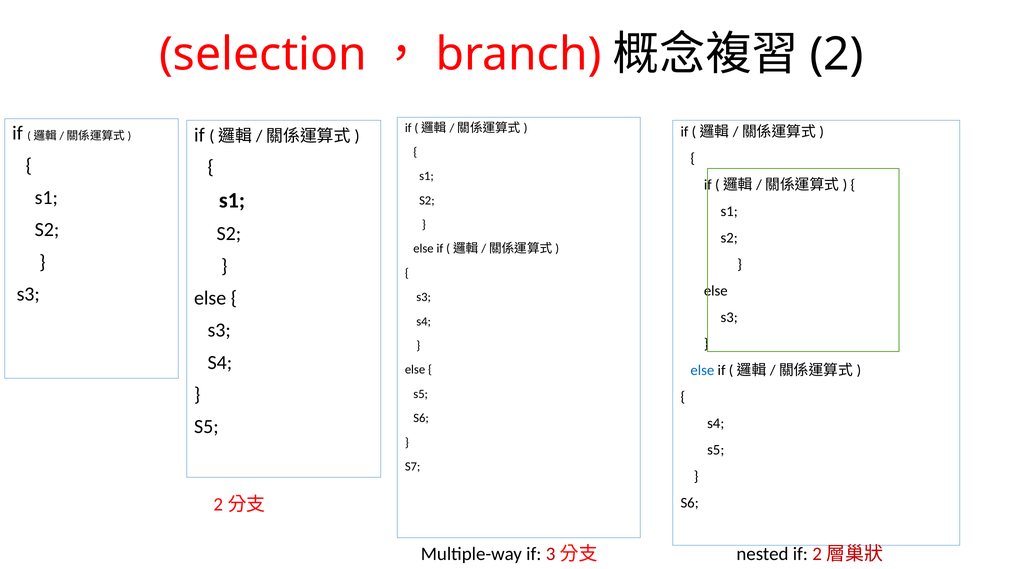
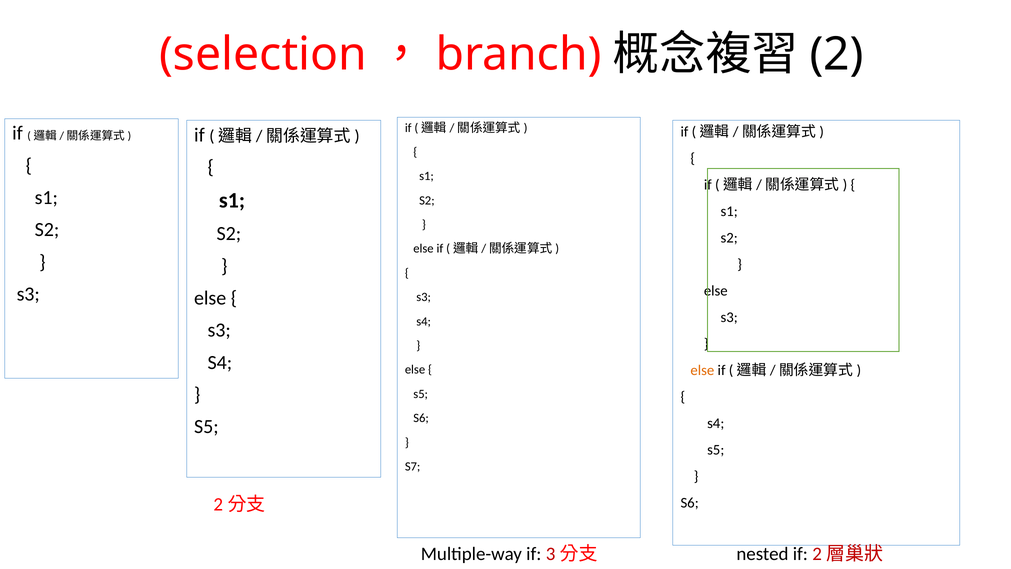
else at (702, 370) colour: blue -> orange
